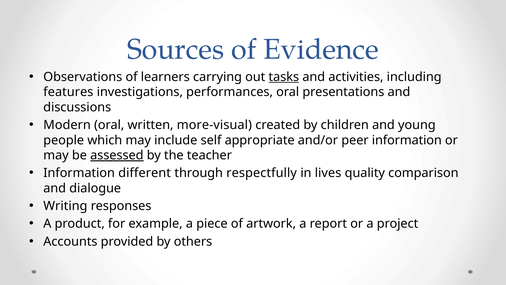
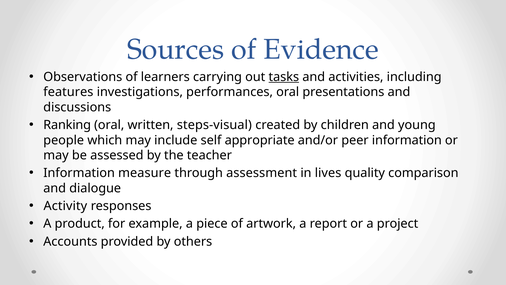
Modern: Modern -> Ranking
more-visual: more-visual -> steps-visual
assessed underline: present -> none
different: different -> measure
respectfully: respectfully -> assessment
Writing: Writing -> Activity
